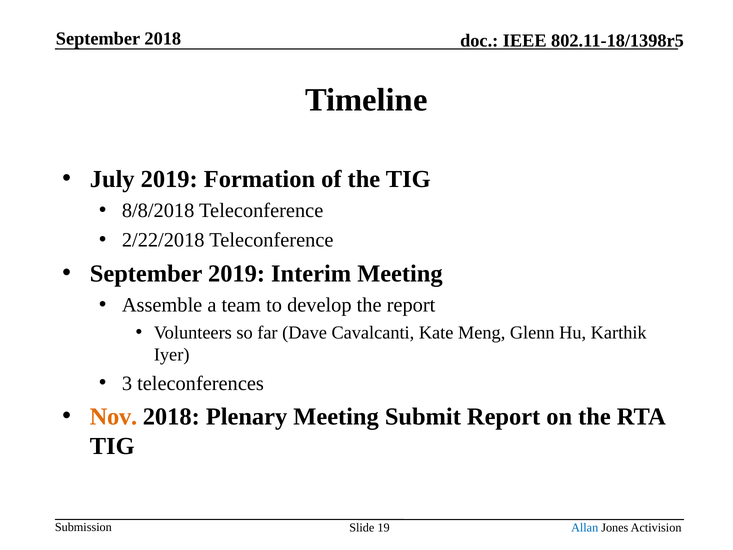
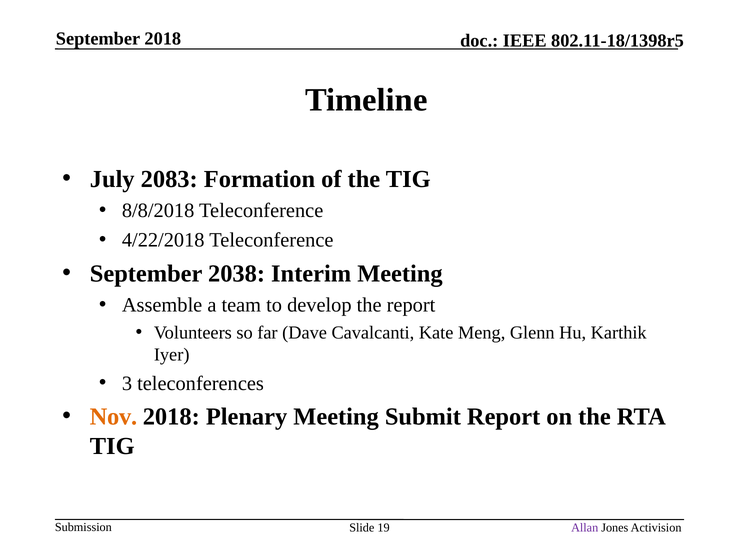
July 2019: 2019 -> 2083
2/22/2018: 2/22/2018 -> 4/22/2018
September 2019: 2019 -> 2038
Allan colour: blue -> purple
